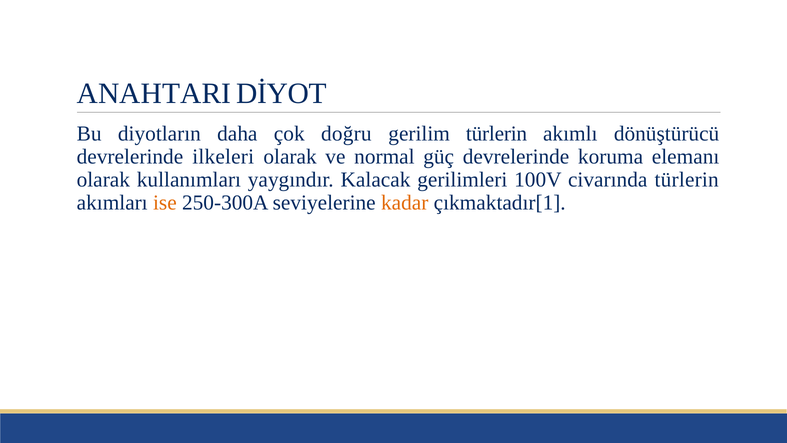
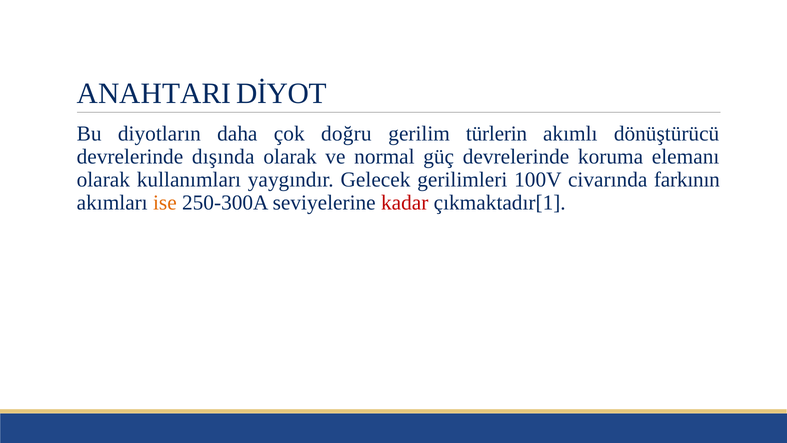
ilkeleri: ilkeleri -> dışında
Kalacak: Kalacak -> Gelecek
civarında türlerin: türlerin -> farkının
kadar colour: orange -> red
